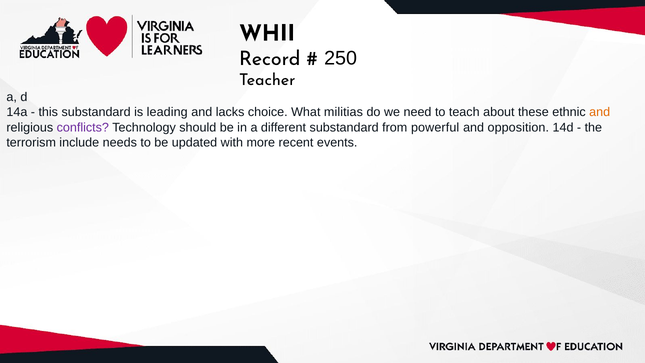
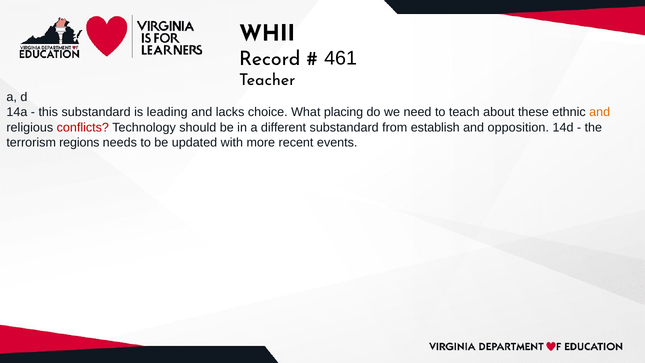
250: 250 -> 461
militias: militias -> placing
conflicts colour: purple -> red
powerful: powerful -> establish
include: include -> regions
